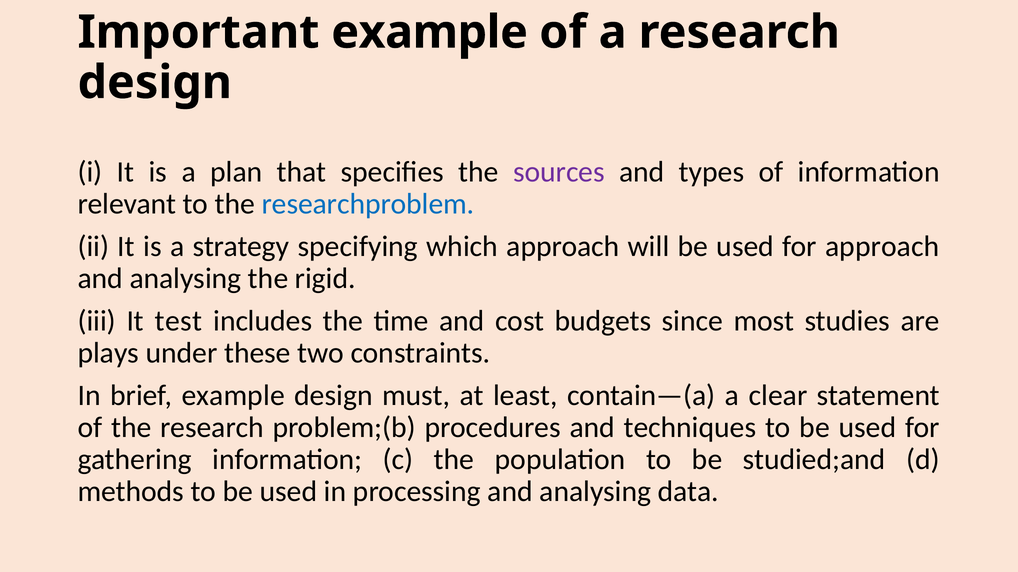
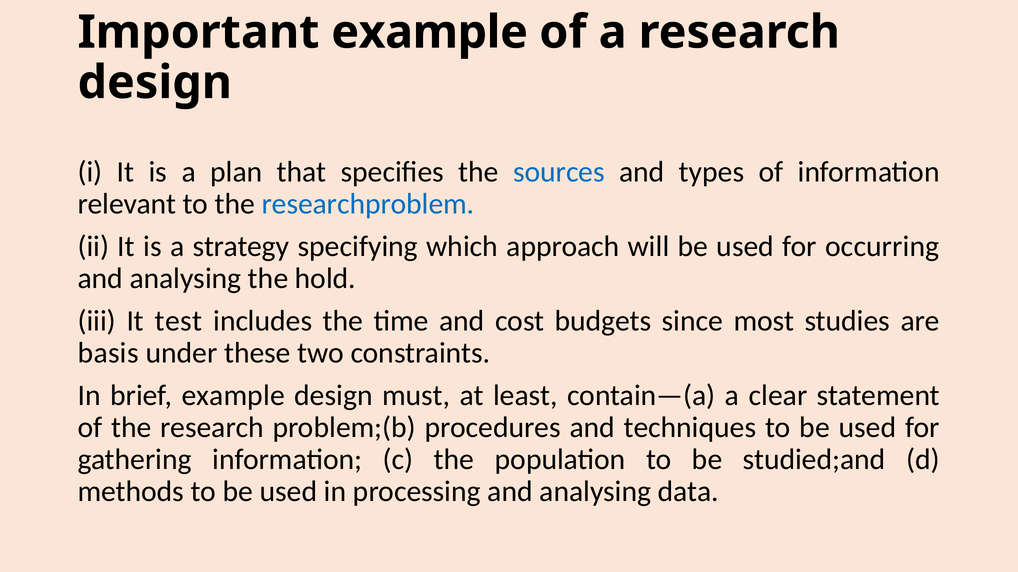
sources colour: purple -> blue
for approach: approach -> occurring
rigid: rigid -> hold
plays: plays -> basis
